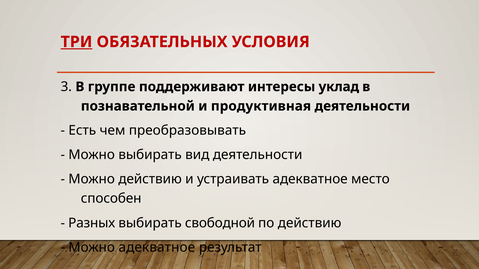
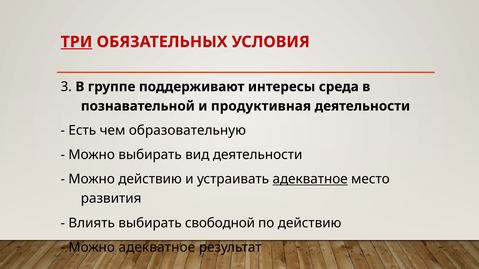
уклад: уклад -> среда
преобразовывать: преобразовывать -> образовательную
адекватное at (310, 179) underline: none -> present
способен: способен -> развития
Разных: Разных -> Влиять
